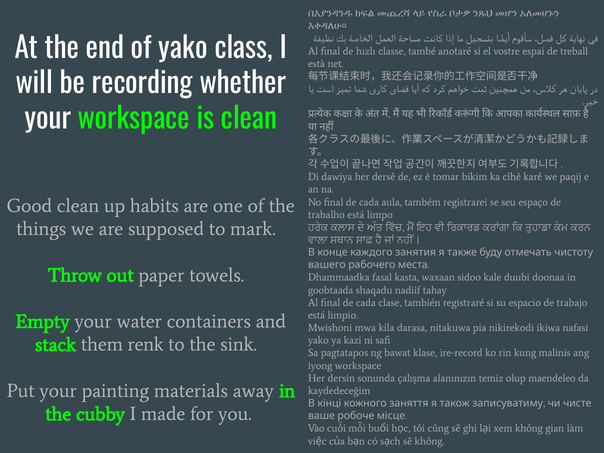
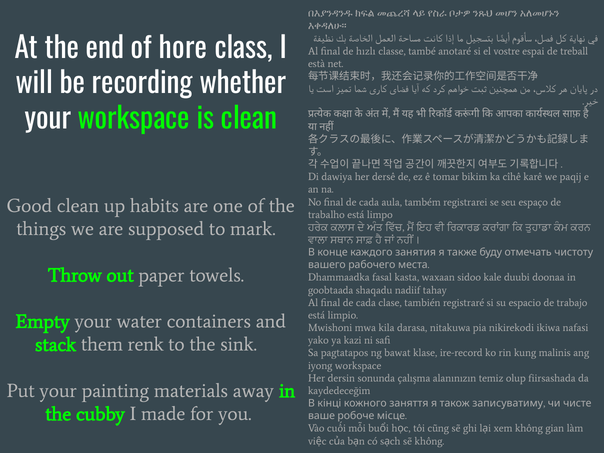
of yako: yako -> hore
maendeleo: maendeleo -> fiirsashada
